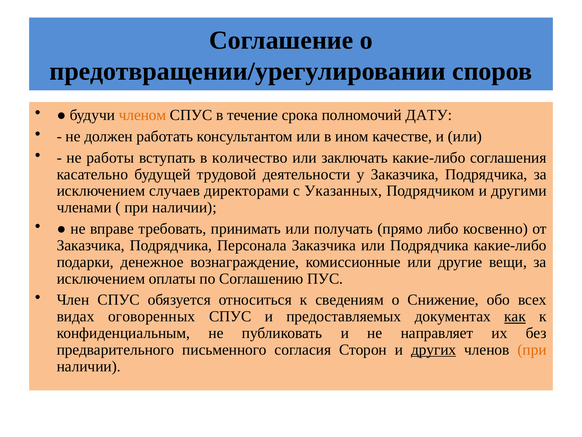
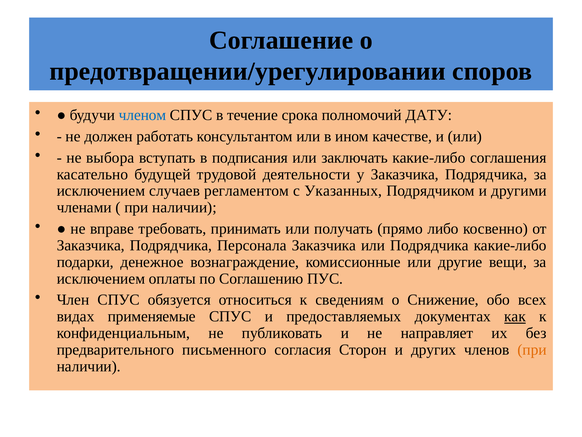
членом colour: orange -> blue
работы: работы -> выбора
количество: количество -> подписания
директорами: директорами -> регламентом
оговоренных: оговоренных -> применяемые
других underline: present -> none
